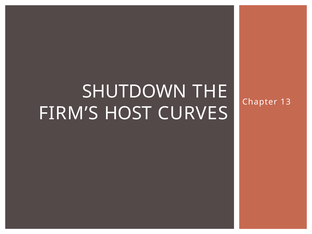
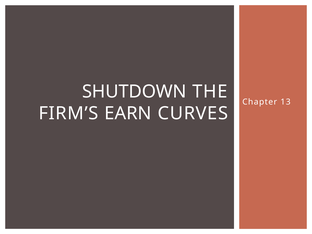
HOST: HOST -> EARN
